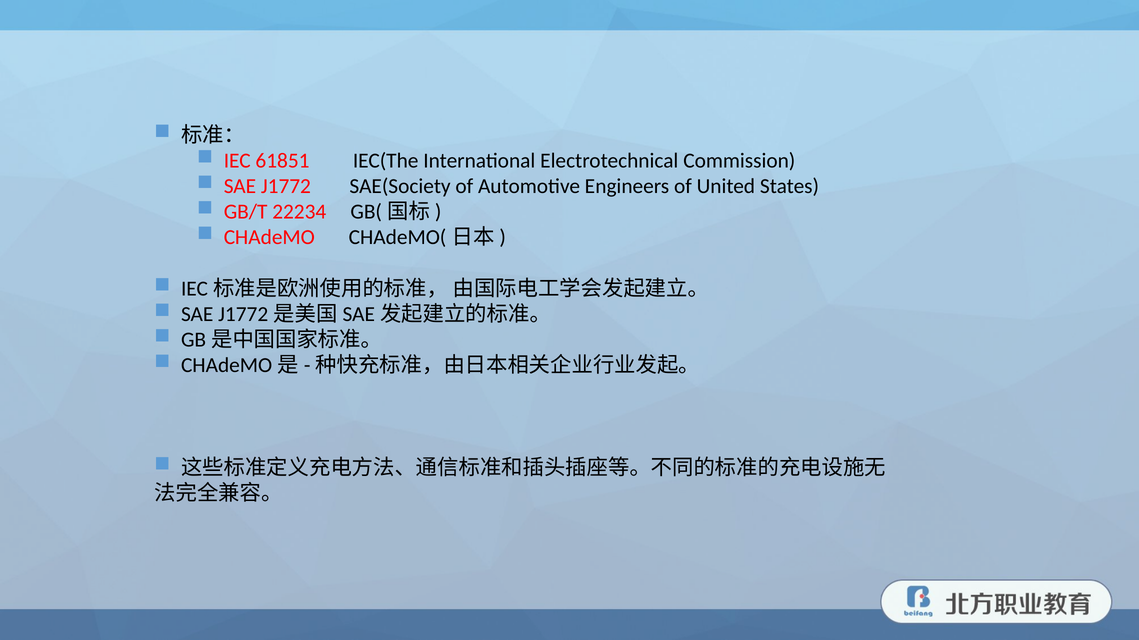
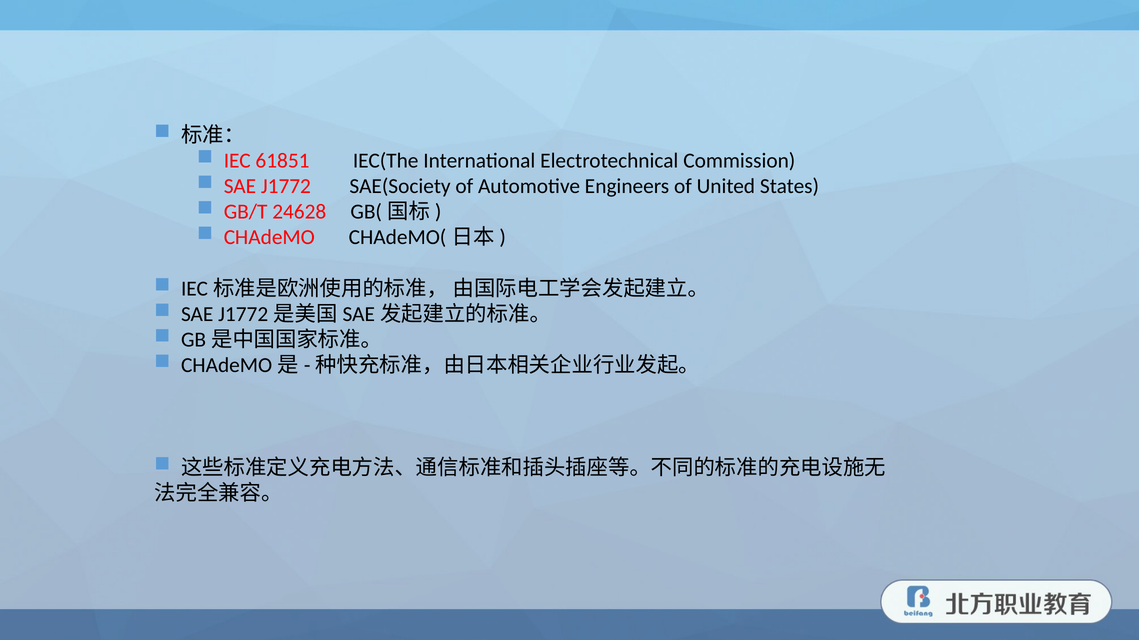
22234: 22234 -> 24628
